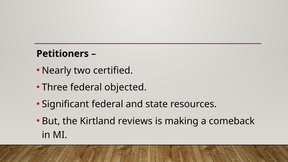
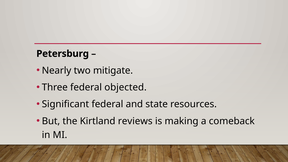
Petitioners: Petitioners -> Petersburg
certified: certified -> mitigate
